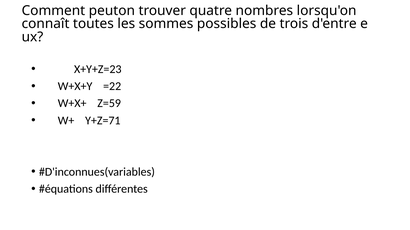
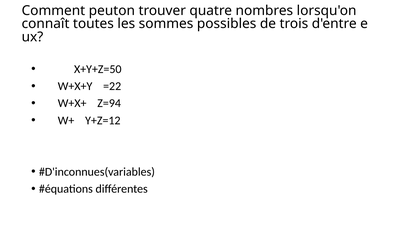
X+Y+Z=23: X+Y+Z=23 -> X+Y+Z=50
Z=59: Z=59 -> Z=94
Y+Z=71: Y+Z=71 -> Y+Z=12
